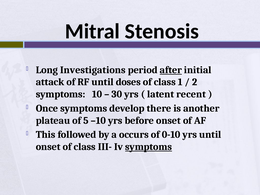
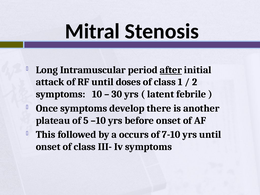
Investigations: Investigations -> Intramuscular
recent: recent -> febrile
0-10: 0-10 -> 7-10
symptoms at (149, 147) underline: present -> none
